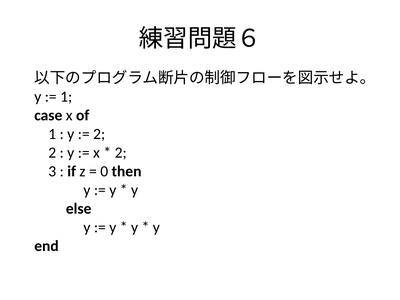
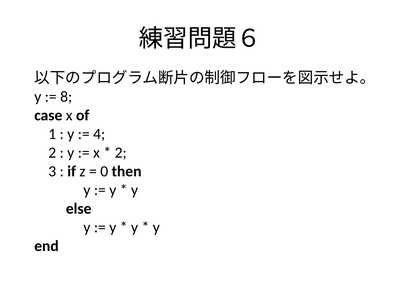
1 at (66, 97): 1 -> 8
2 at (99, 134): 2 -> 4
